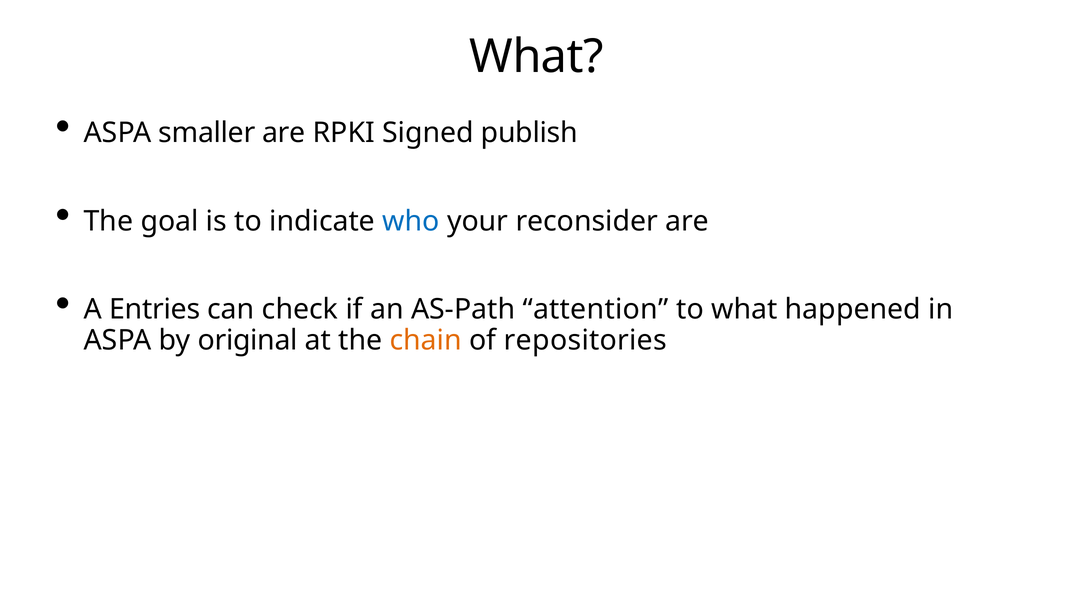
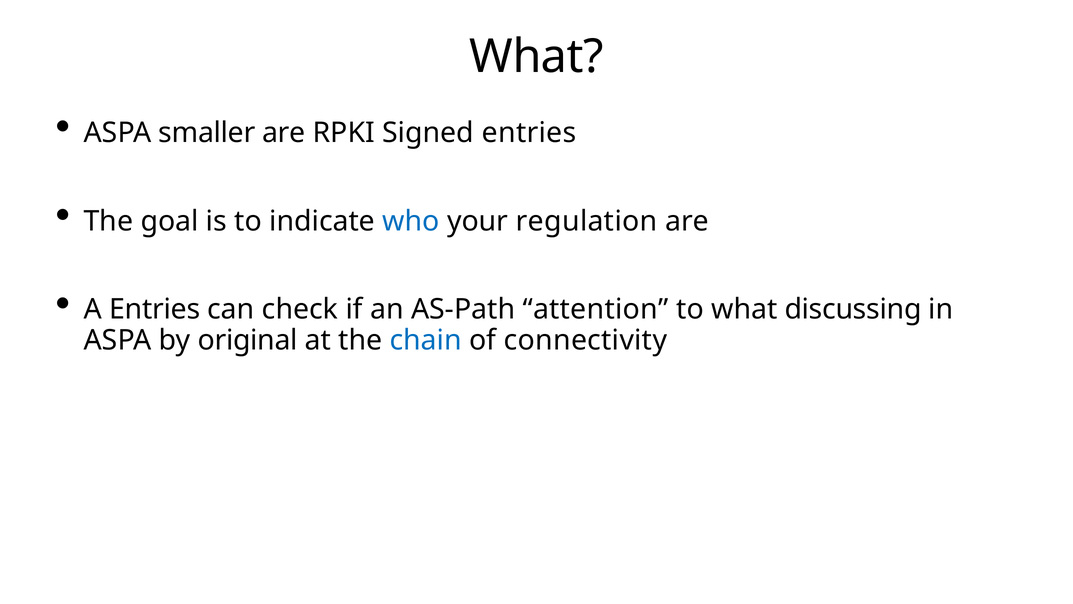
Signed publish: publish -> entries
reconsider: reconsider -> regulation
happened: happened -> discussing
chain colour: orange -> blue
repositories: repositories -> connectivity
